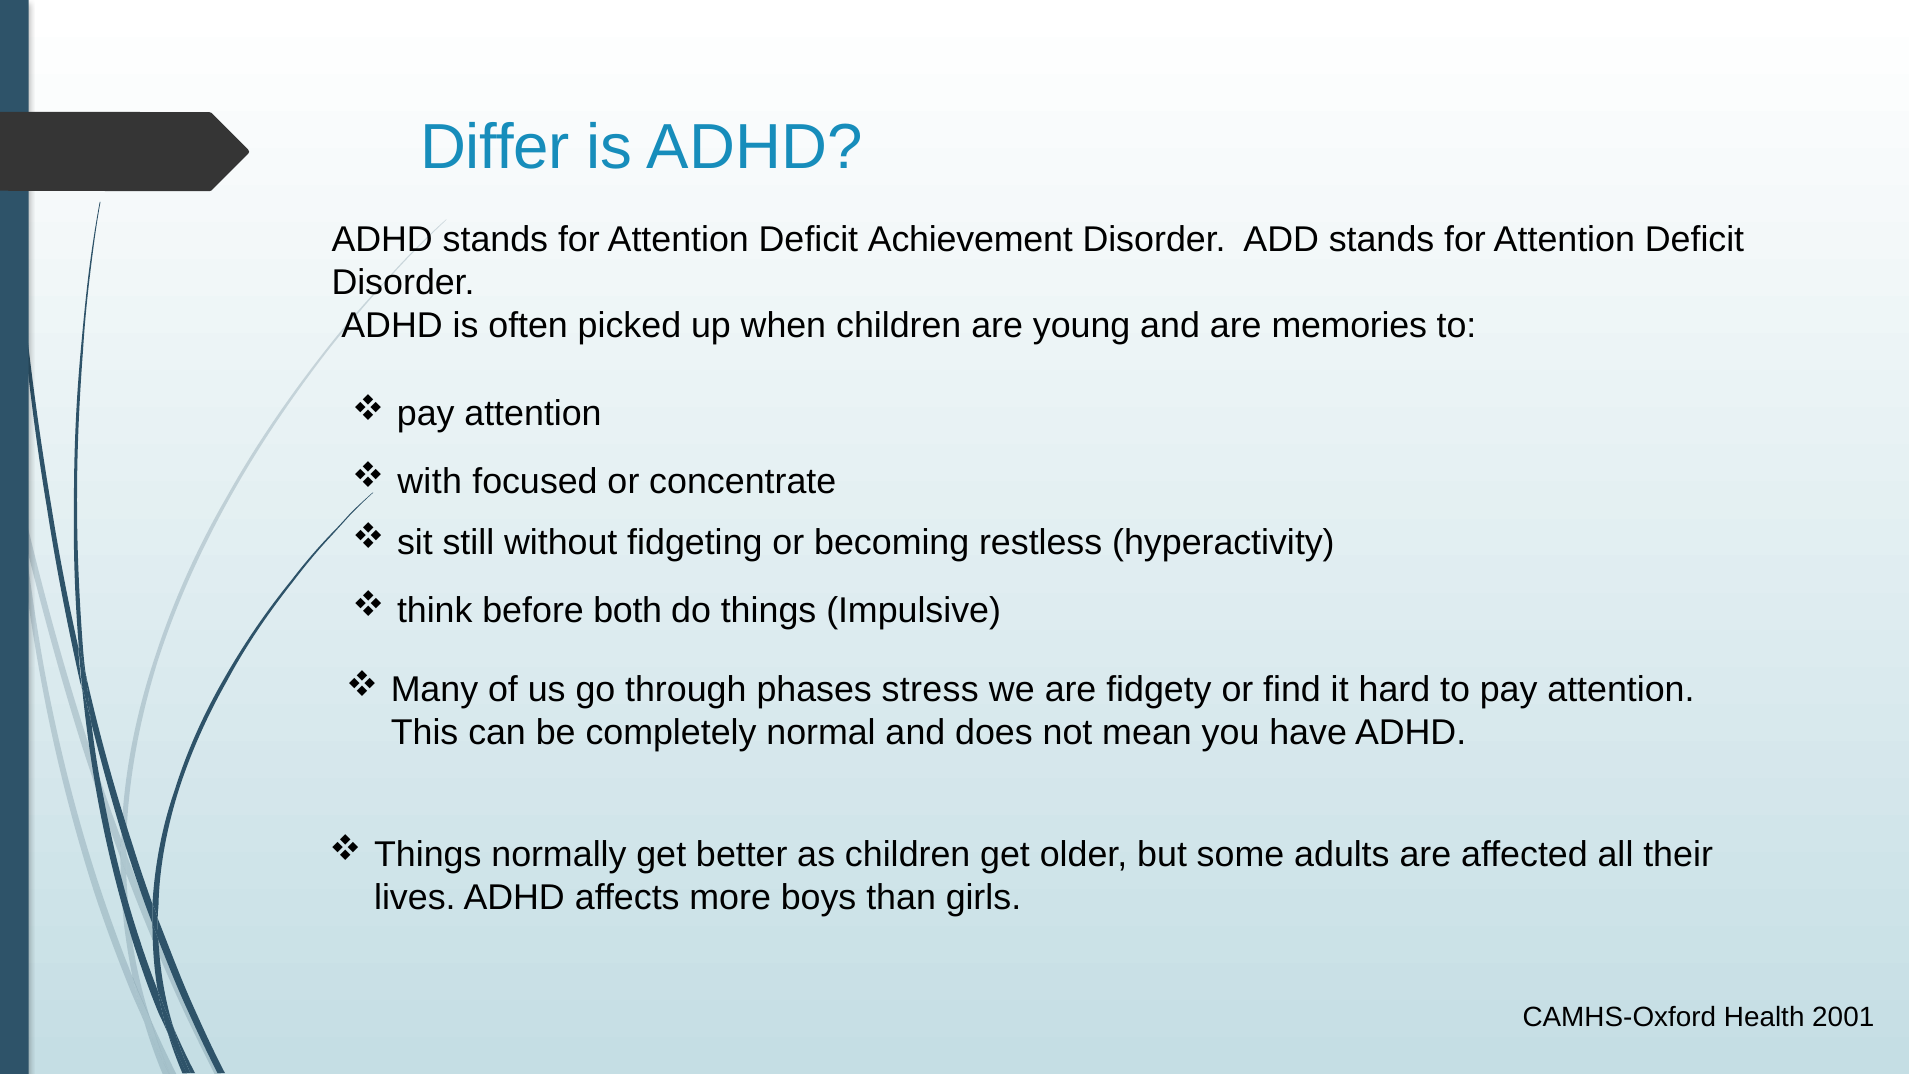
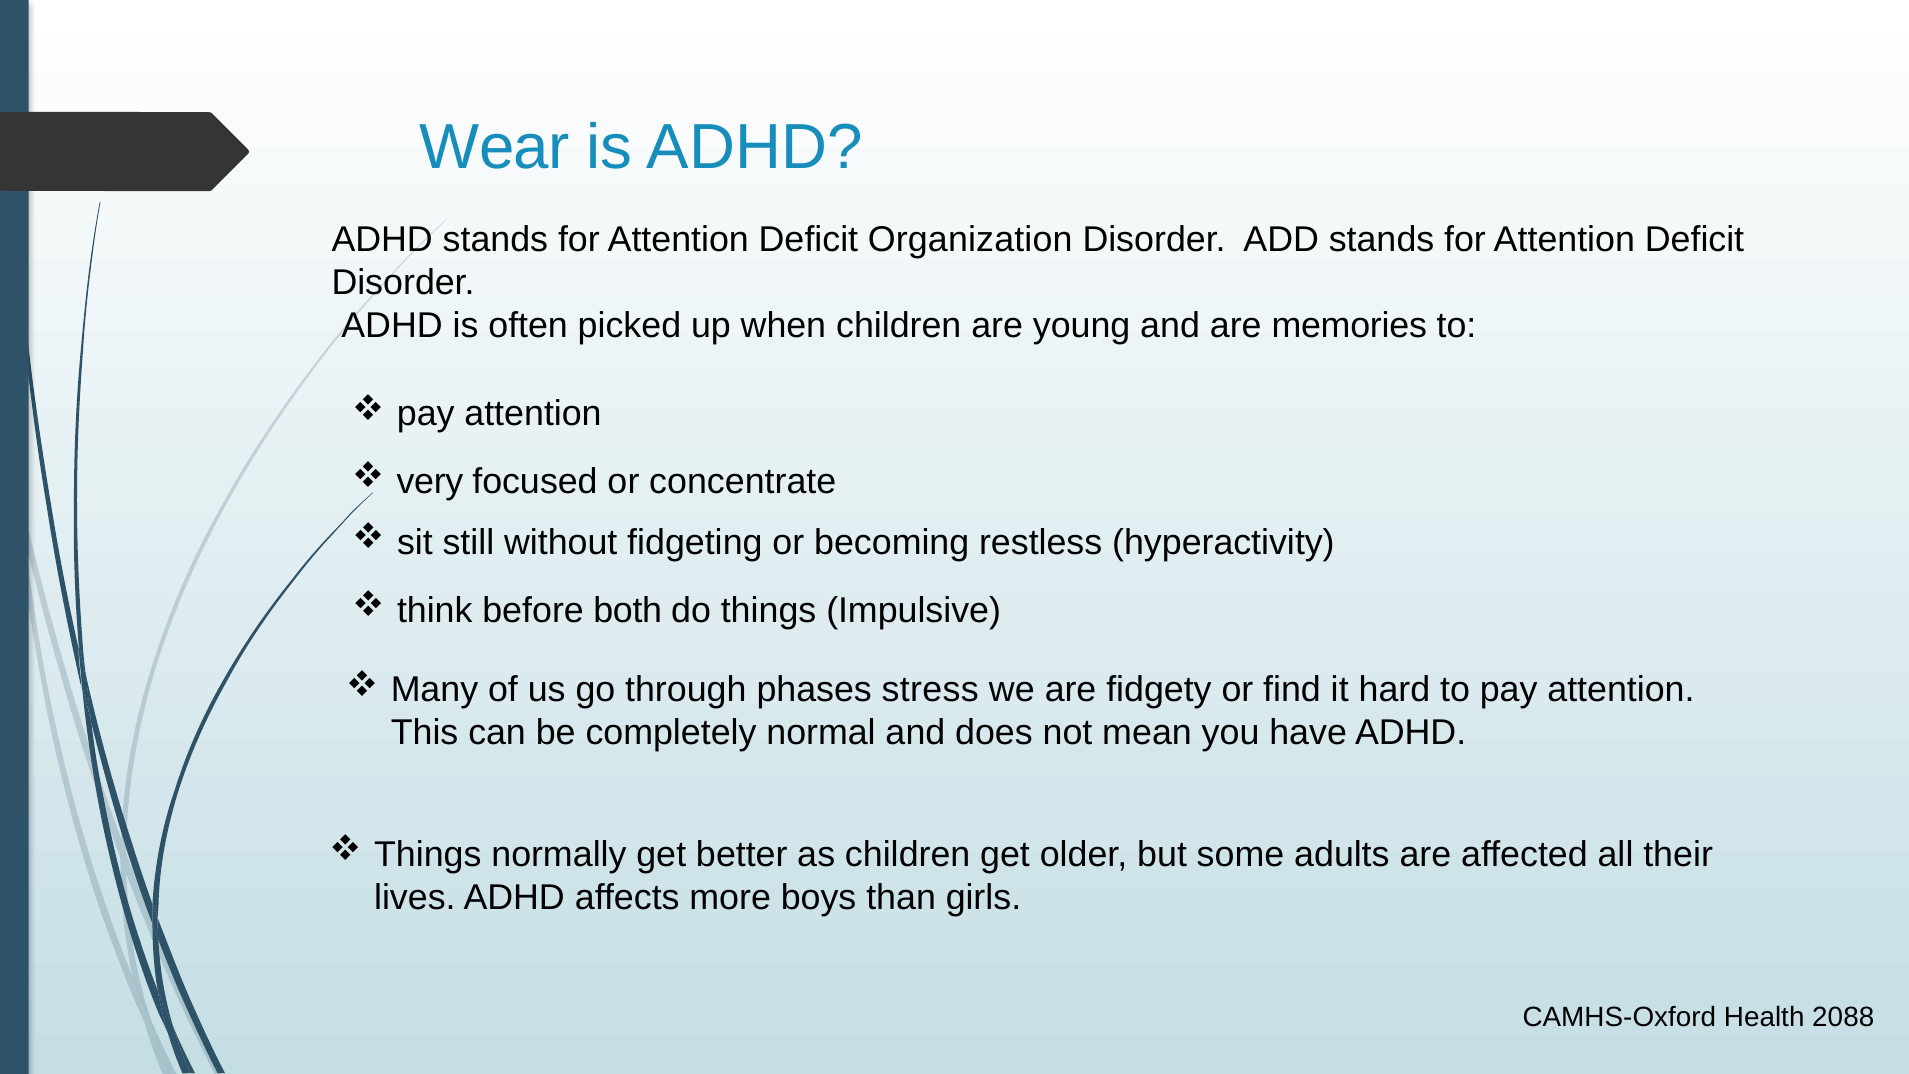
Differ: Differ -> Wear
Achievement: Achievement -> Organization
with: with -> very
2001: 2001 -> 2088
